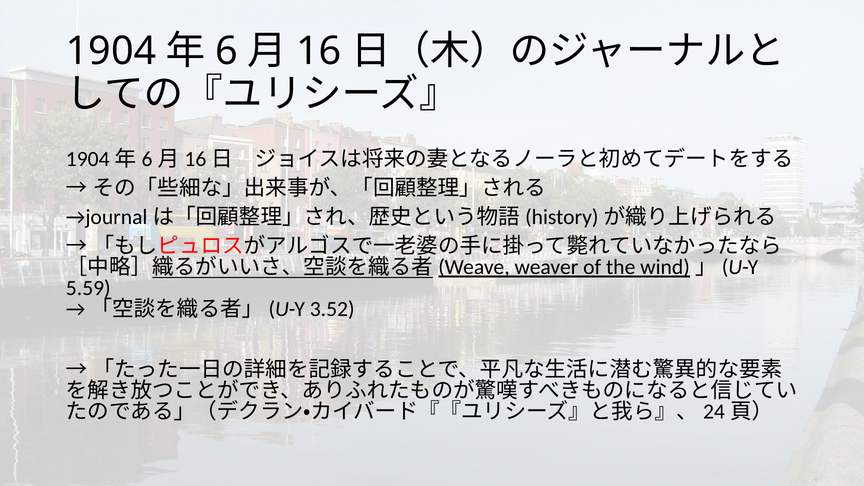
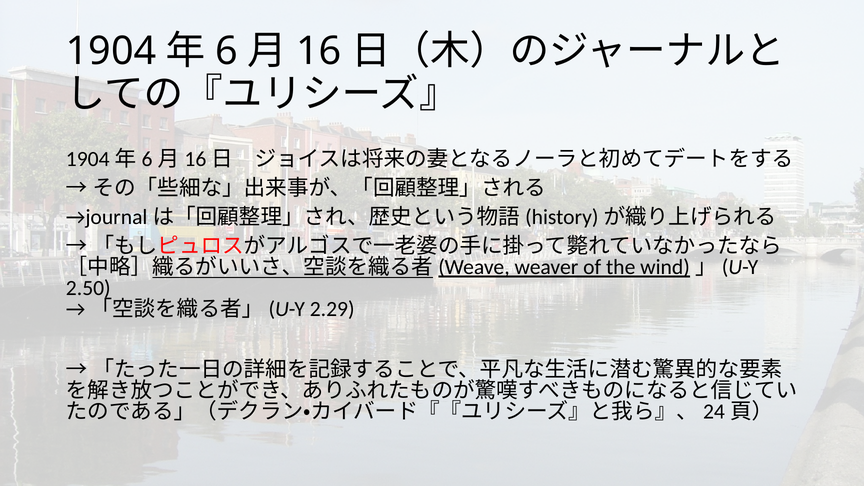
5.59: 5.59 -> 2.50
3.52: 3.52 -> 2.29
